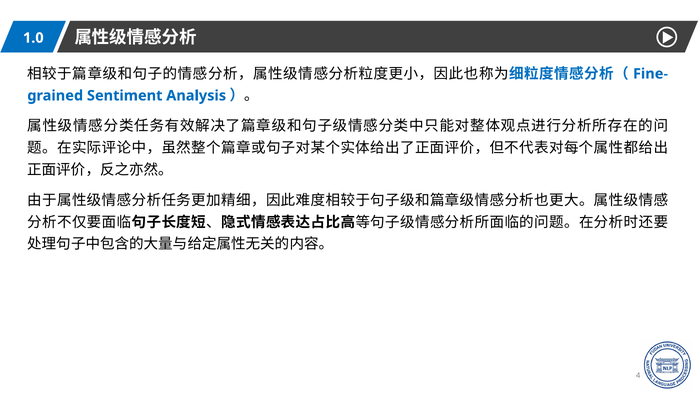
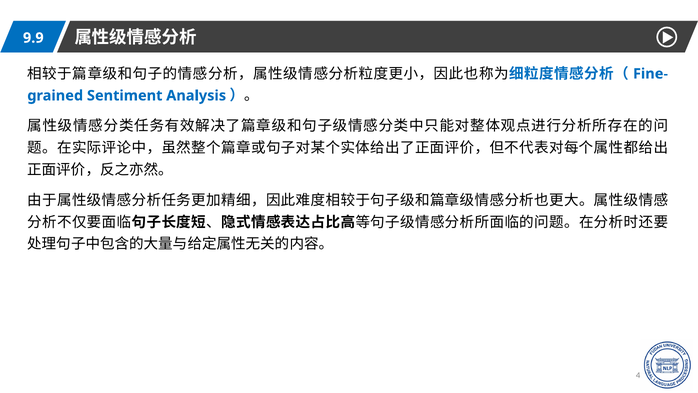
1.0: 1.0 -> 9.9
